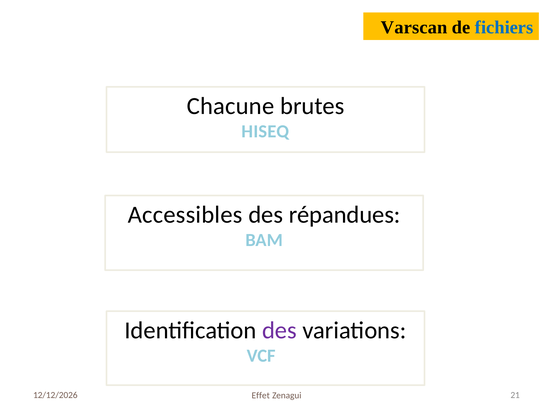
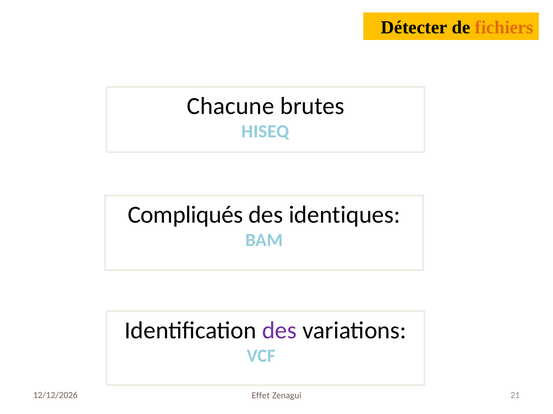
Varscan: Varscan -> Détecter
fichiers colour: blue -> orange
Accessibles: Accessibles -> Compliqués
répandues: répandues -> identiques
